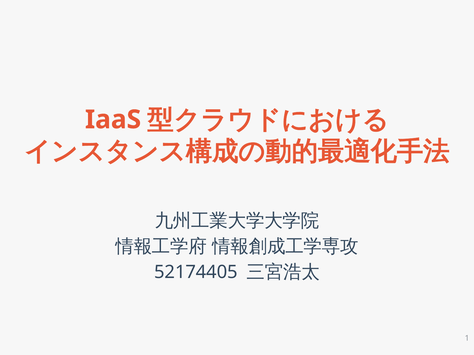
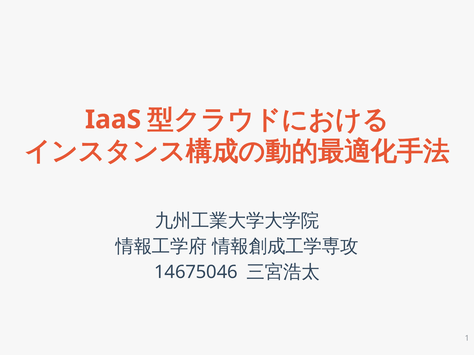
52174405: 52174405 -> 14675046
